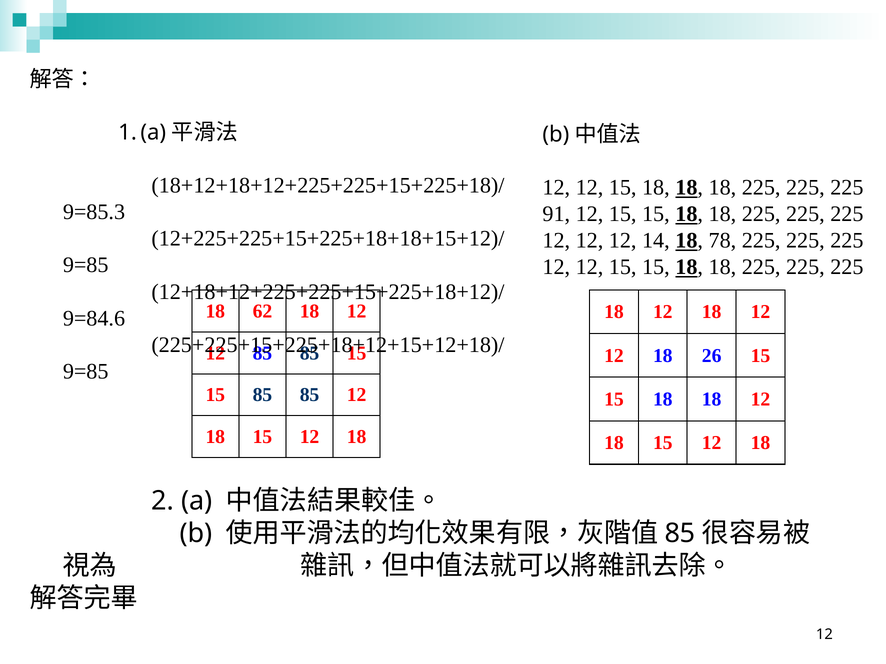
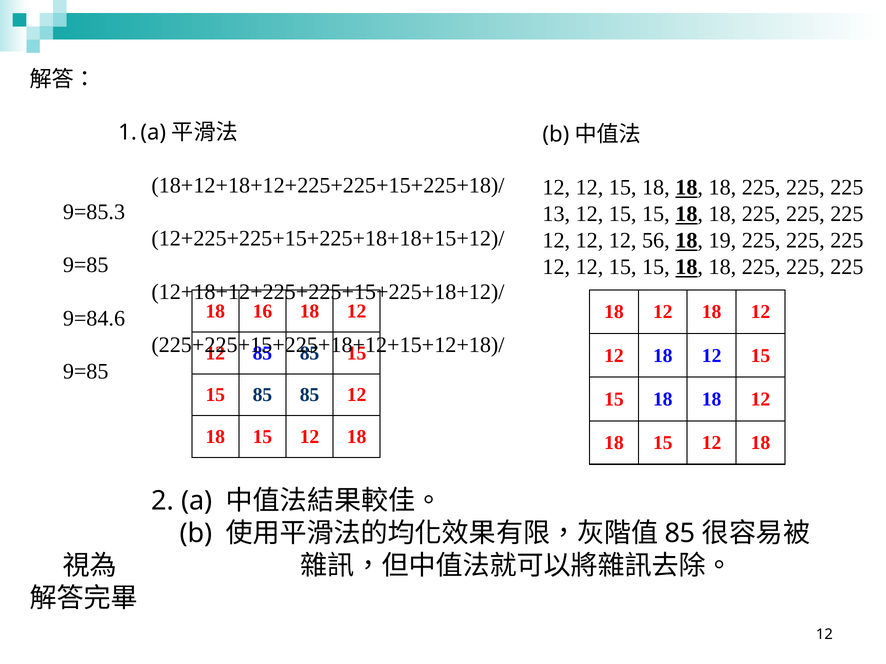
91: 91 -> 13
14: 14 -> 56
78: 78 -> 19
62: 62 -> 16
26 at (712, 356): 26 -> 12
